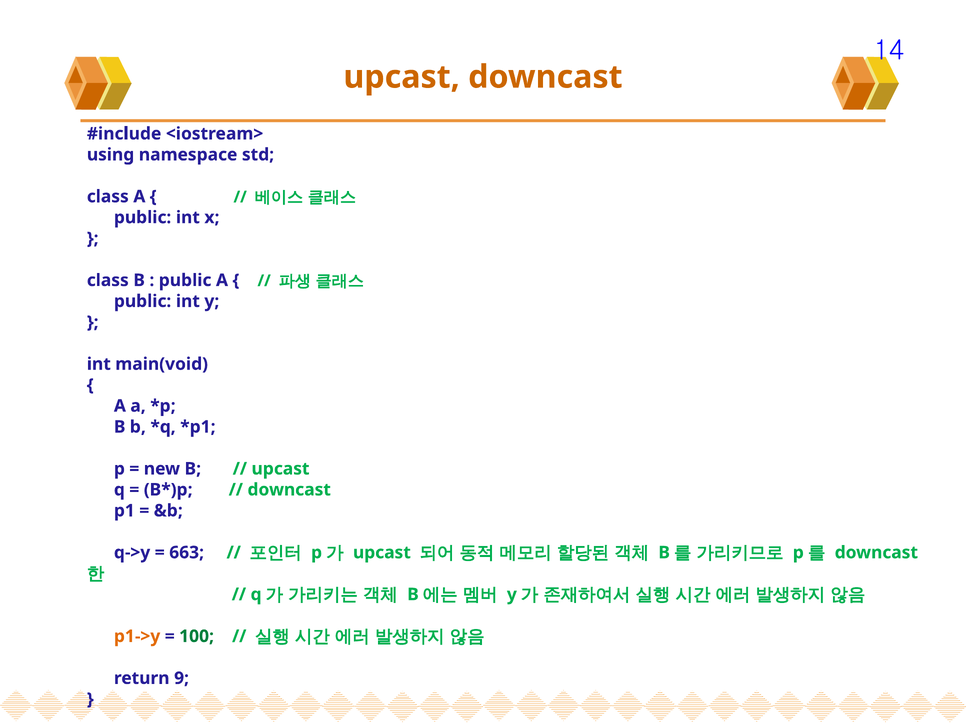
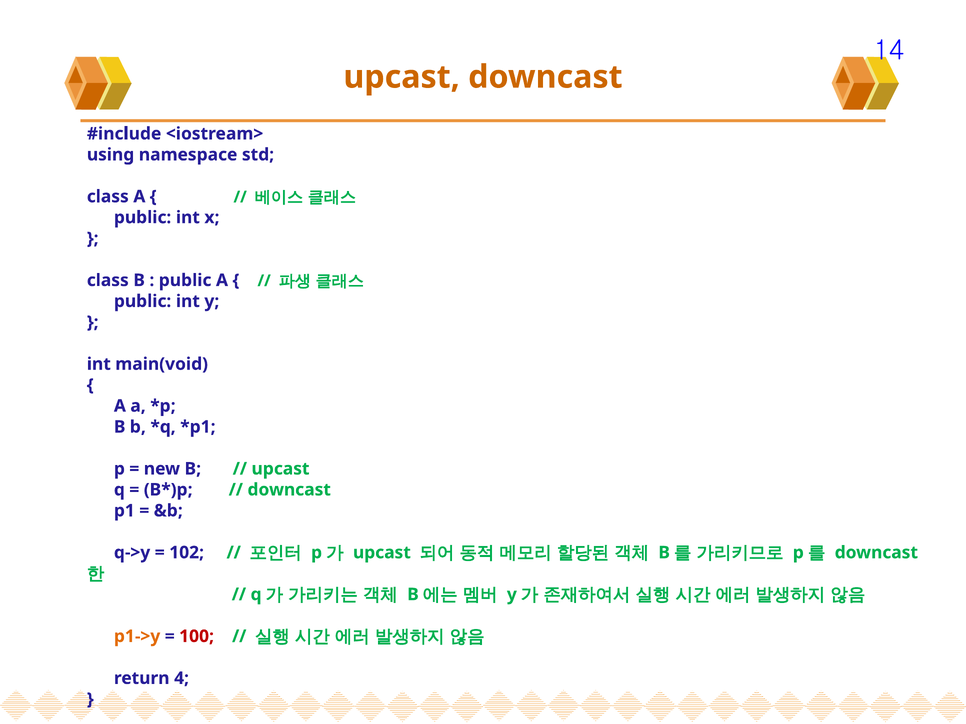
663: 663 -> 102
100 colour: green -> red
9: 9 -> 4
